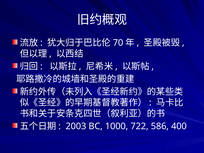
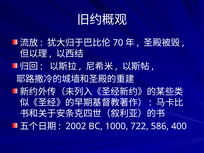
2003: 2003 -> 2002
